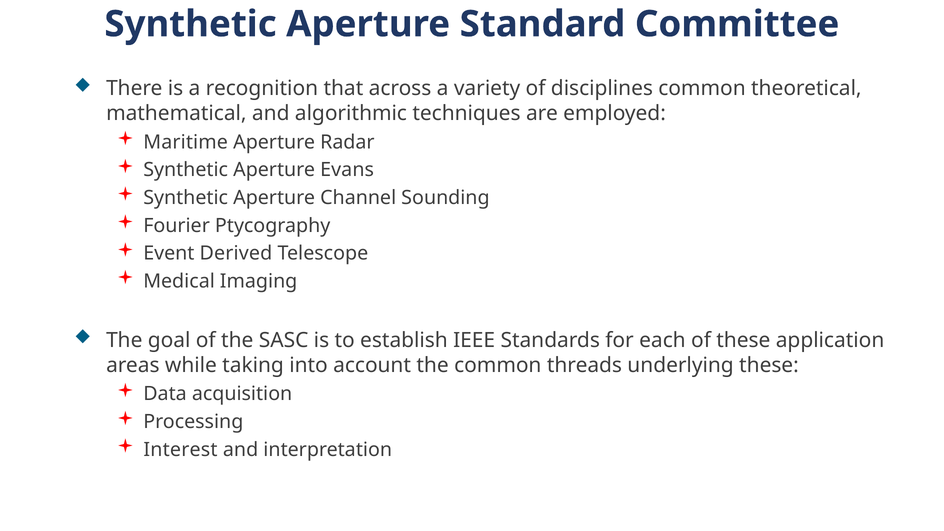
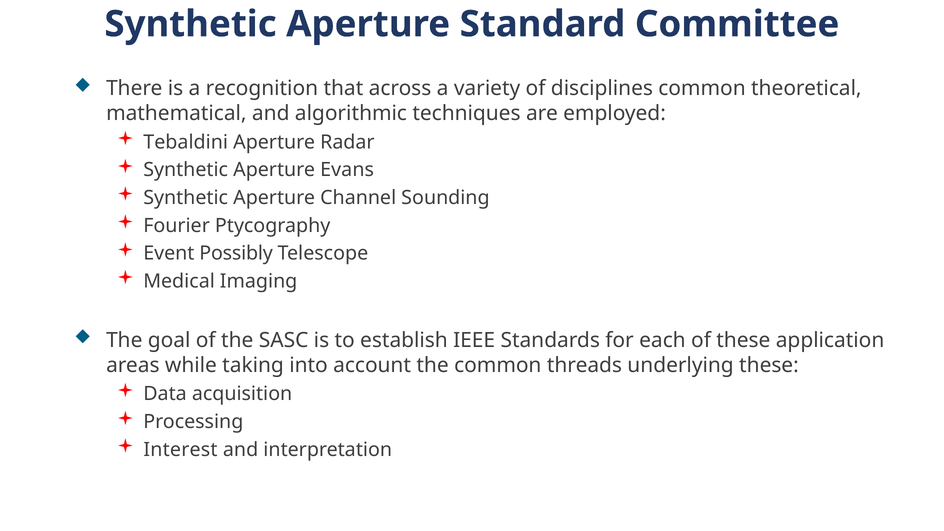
Maritime: Maritime -> Tebaldini
Derived: Derived -> Possibly
